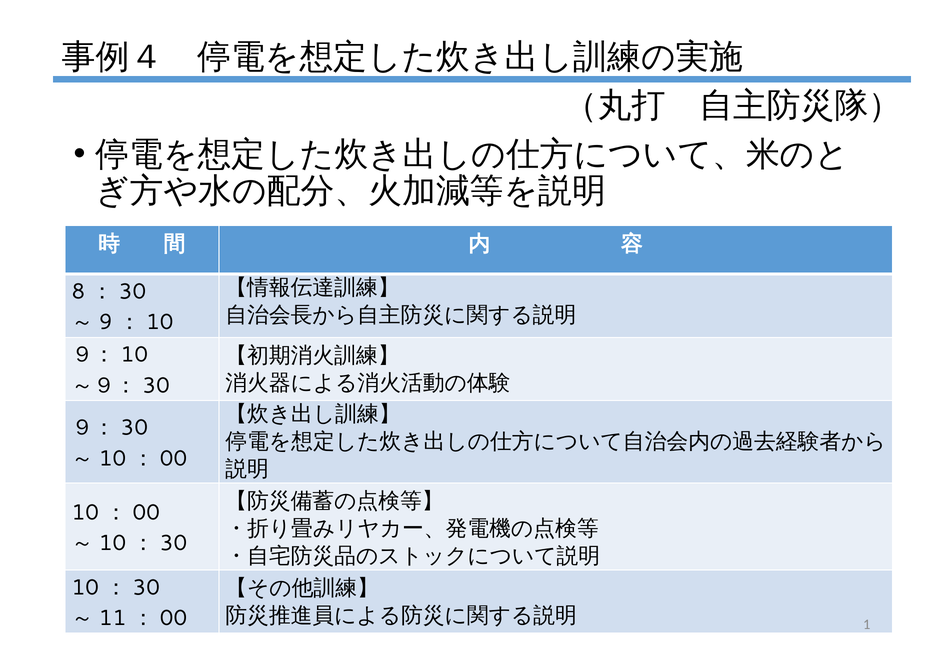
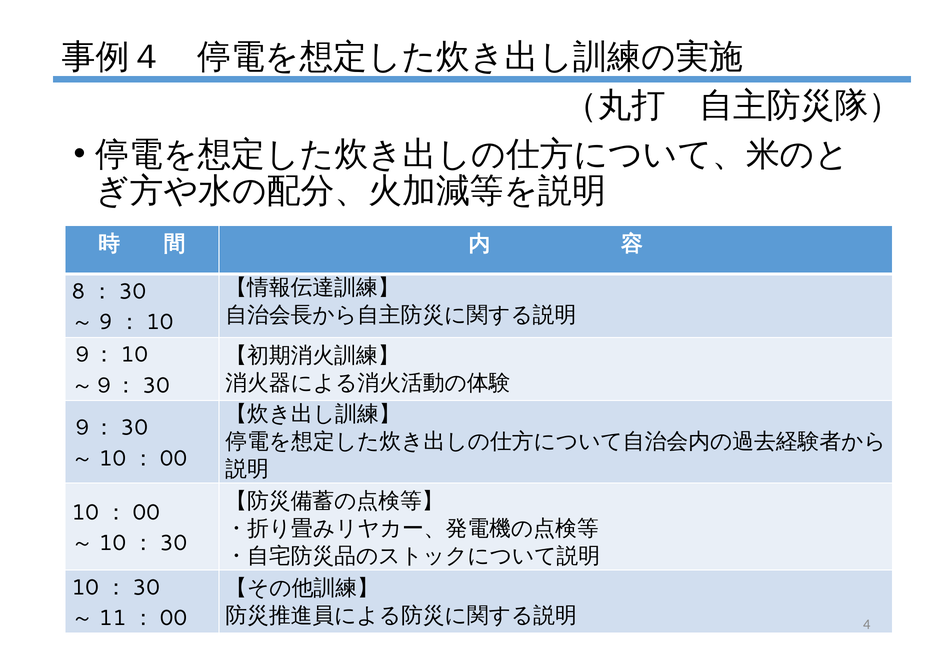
1: 1 -> 4
